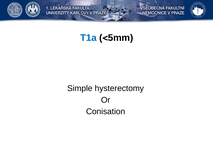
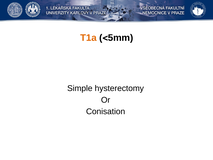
T1a colour: blue -> orange
